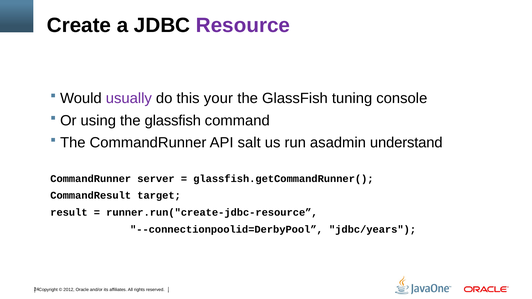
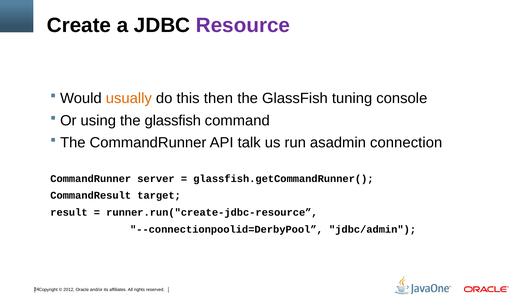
usually colour: purple -> orange
your: your -> then
salt: salt -> talk
understand: understand -> connection
jdbc/years: jdbc/years -> jdbc/admin
